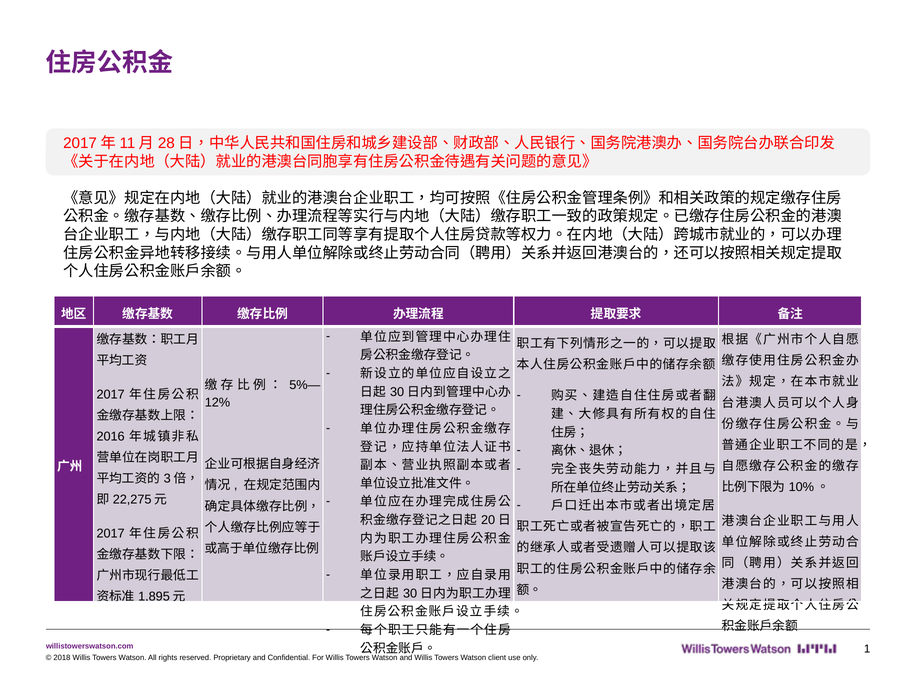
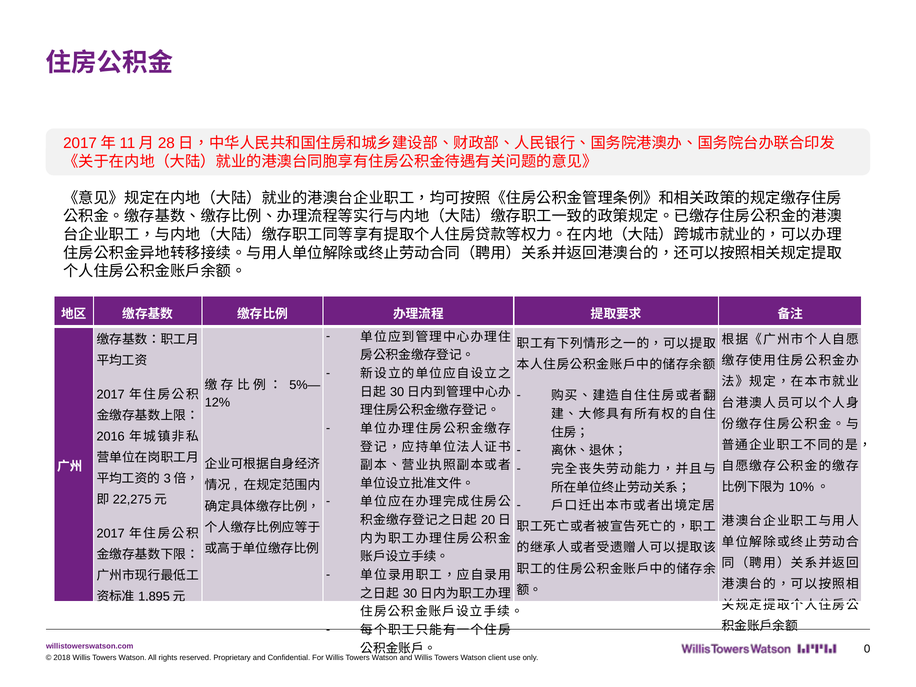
1: 1 -> 0
